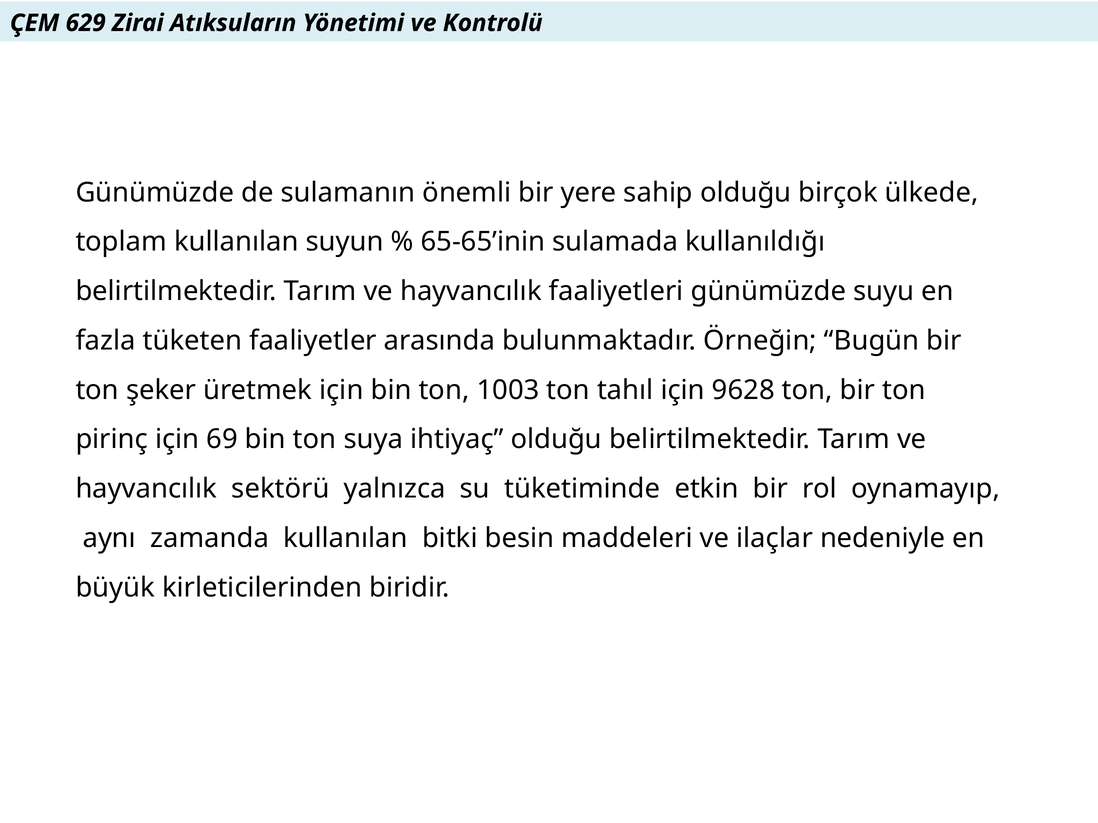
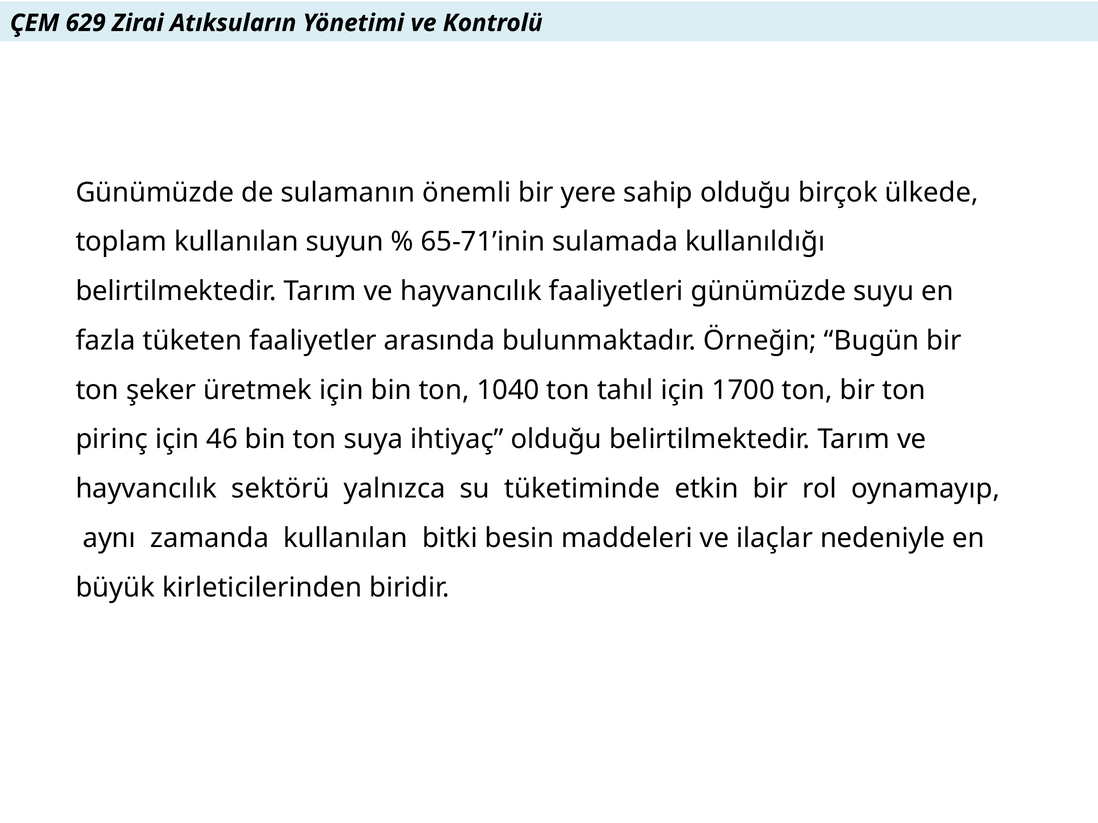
65-65’inin: 65-65’inin -> 65-71’inin
1003: 1003 -> 1040
9628: 9628 -> 1700
69: 69 -> 46
